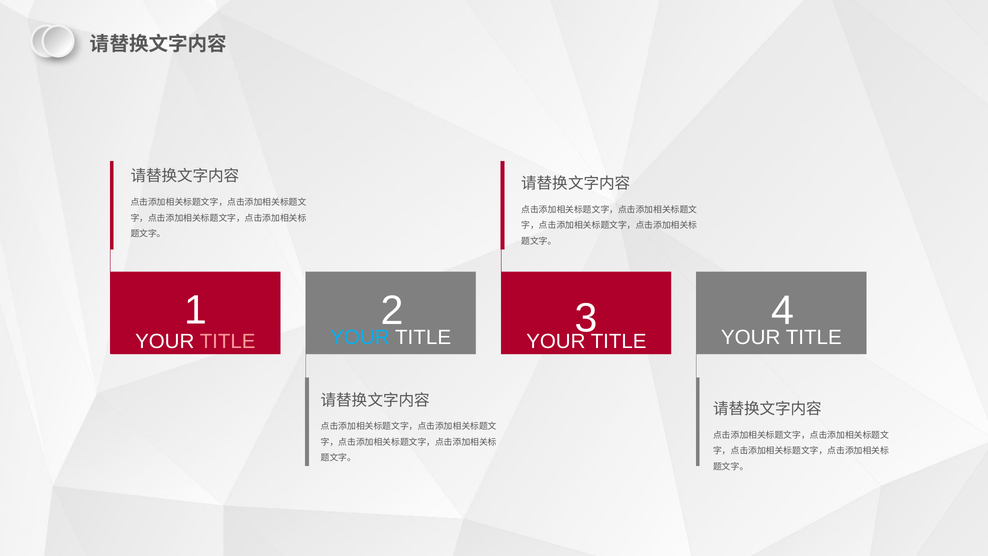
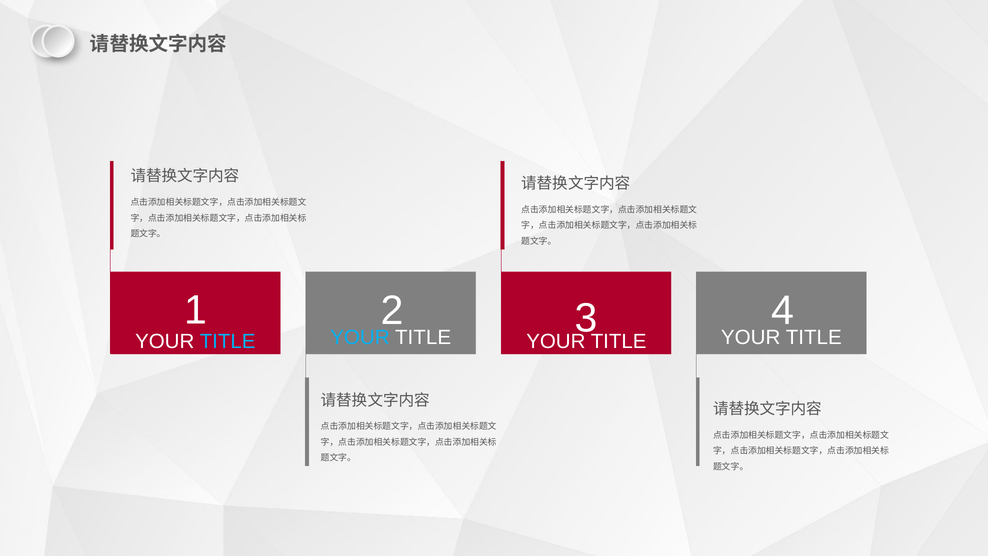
TITLE at (228, 341) colour: pink -> light blue
